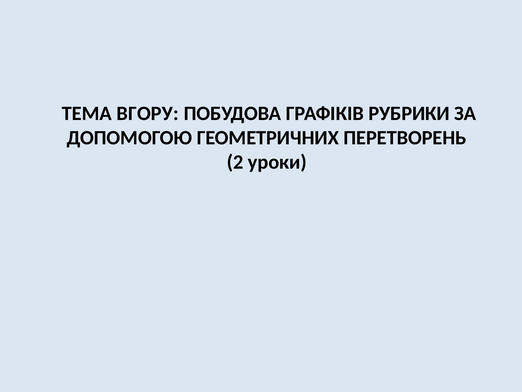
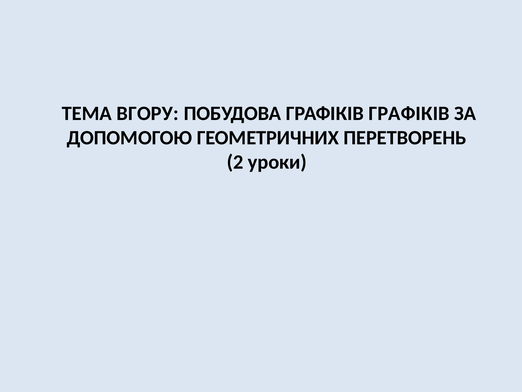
ГРАФІКІВ РУБРИКИ: РУБРИКИ -> ГРАФІКІВ
